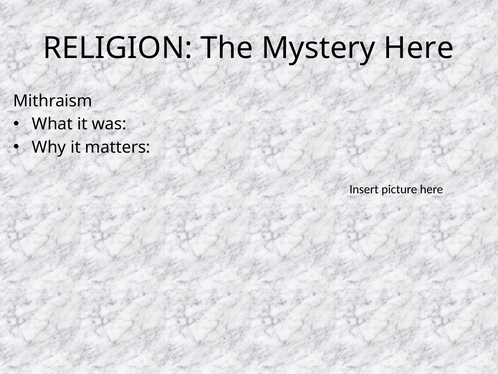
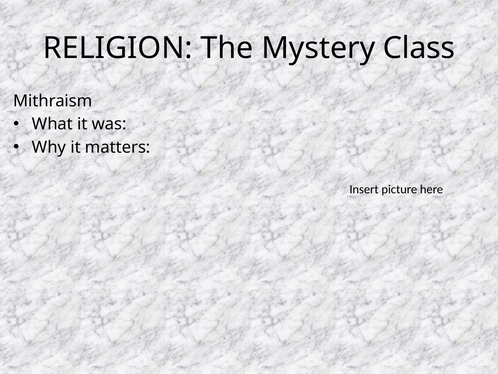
Mystery Here: Here -> Class
